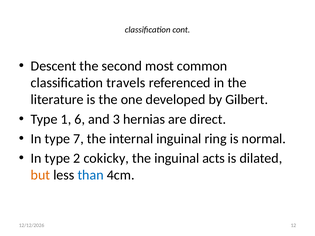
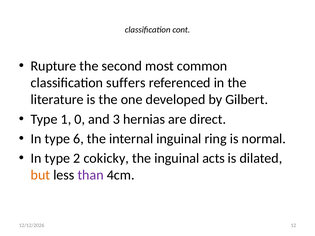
Descent: Descent -> Rupture
travels: travels -> suffers
6: 6 -> 0
7: 7 -> 6
than colour: blue -> purple
